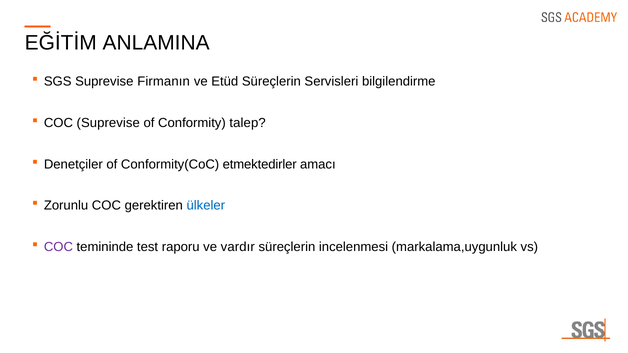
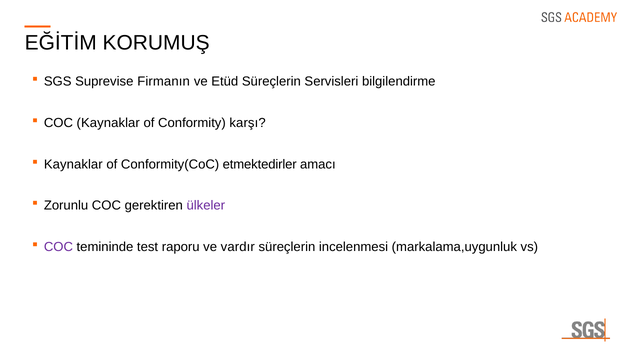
ANLAMINA: ANLAMINA -> KORUMUŞ
COC Suprevise: Suprevise -> Kaynaklar
talep: talep -> karşı
Denetçiler at (73, 164): Denetçiler -> Kaynaklar
ülkeler colour: blue -> purple
